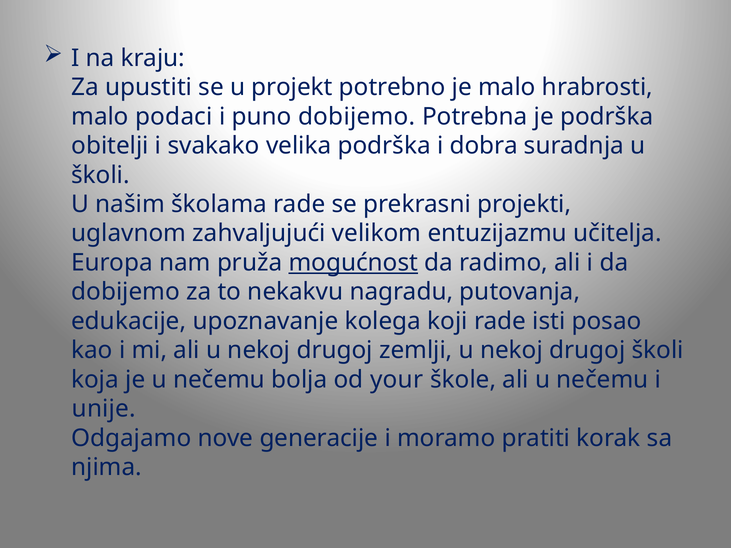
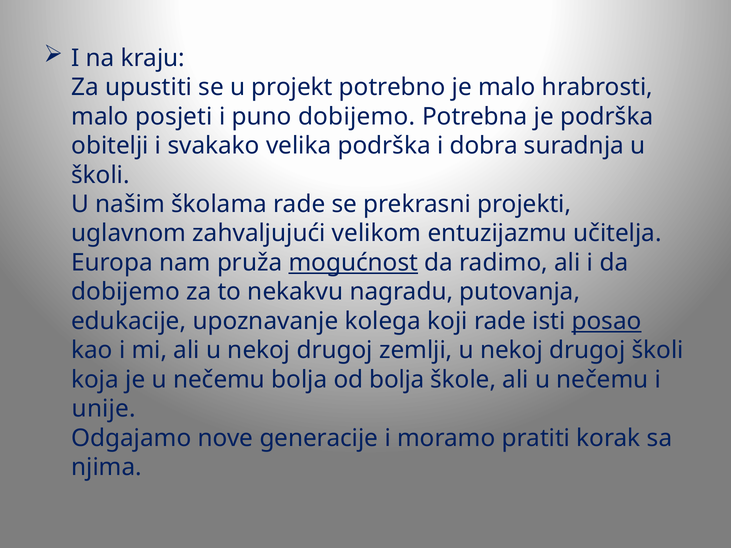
podaci: podaci -> posjeti
posao underline: none -> present
od your: your -> bolja
